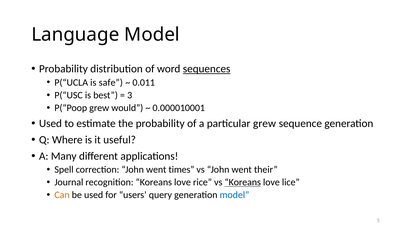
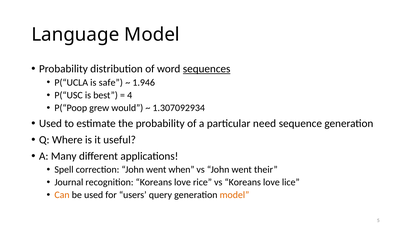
0.011: 0.011 -> 1.946
3: 3 -> 4
0.000010001: 0.000010001 -> 1.307092934
particular grew: grew -> need
times: times -> when
Koreans at (243, 182) underline: present -> none
model at (234, 195) colour: blue -> orange
